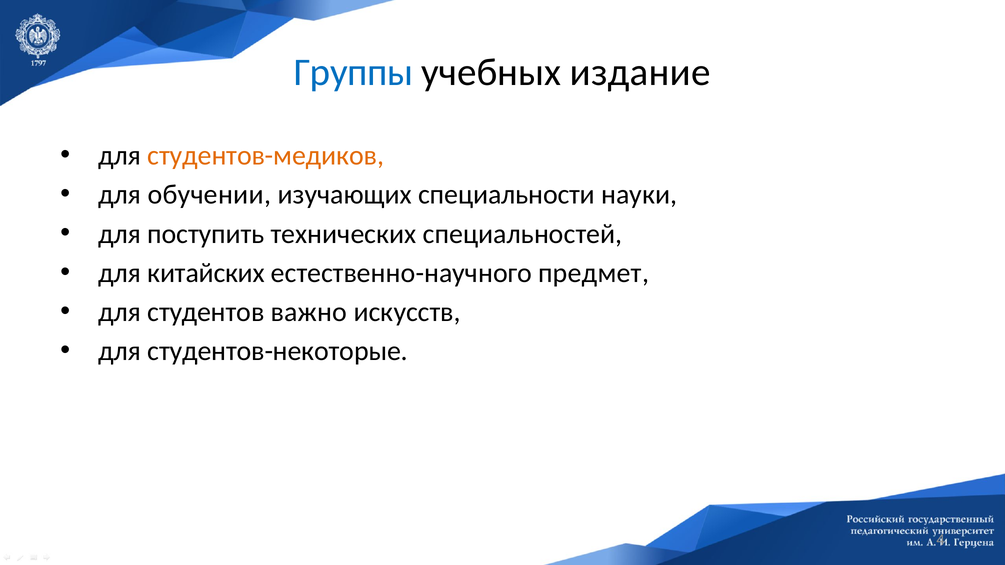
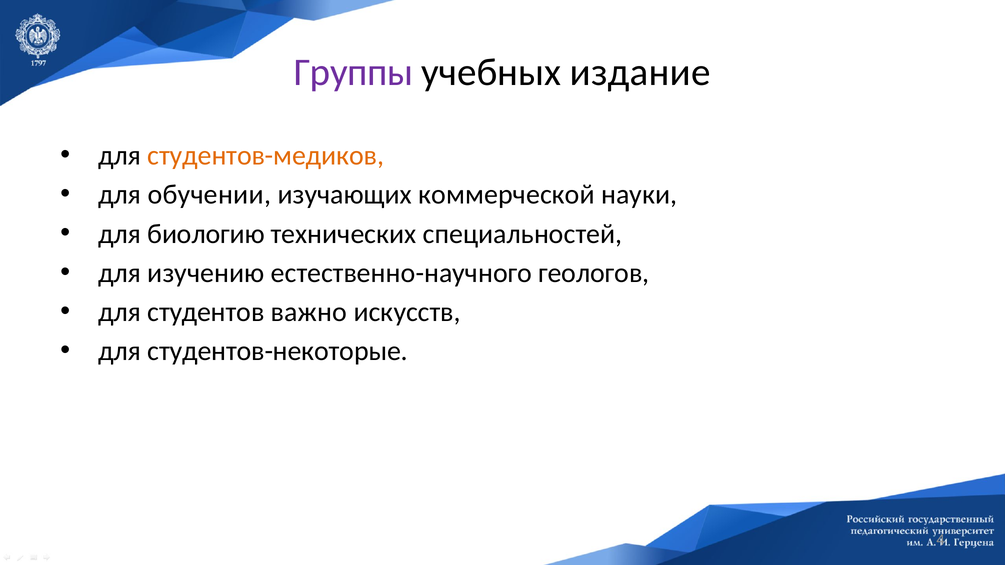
Группы colour: blue -> purple
специальности: специальности -> коммерческой
поступить: поступить -> биологию
китайских: китайских -> изучению
предмет: предмет -> геологов
